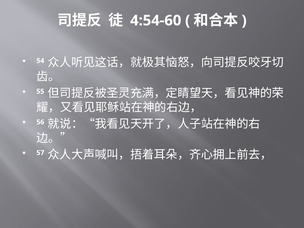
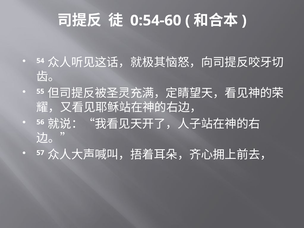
4:54-60: 4:54-60 -> 0:54-60
